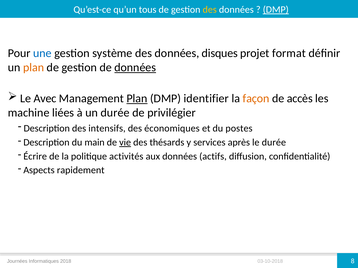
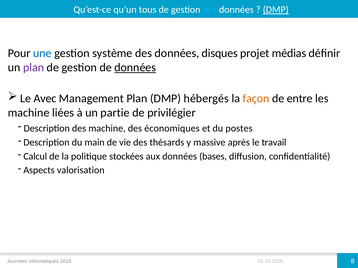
des at (210, 10) colour: yellow -> light blue
format: format -> médias
plan at (34, 68) colour: orange -> purple
Plan at (137, 99) underline: present -> none
identifier: identifier -> hébergés
accès: accès -> entre
un durée: durée -> partie
des intensifs: intensifs -> machine
vie underline: present -> none
services: services -> massive
le durée: durée -> travail
Écrire: Écrire -> Calcul
activités: activités -> stockées
actifs: actifs -> bases
rapidement: rapidement -> valorisation
